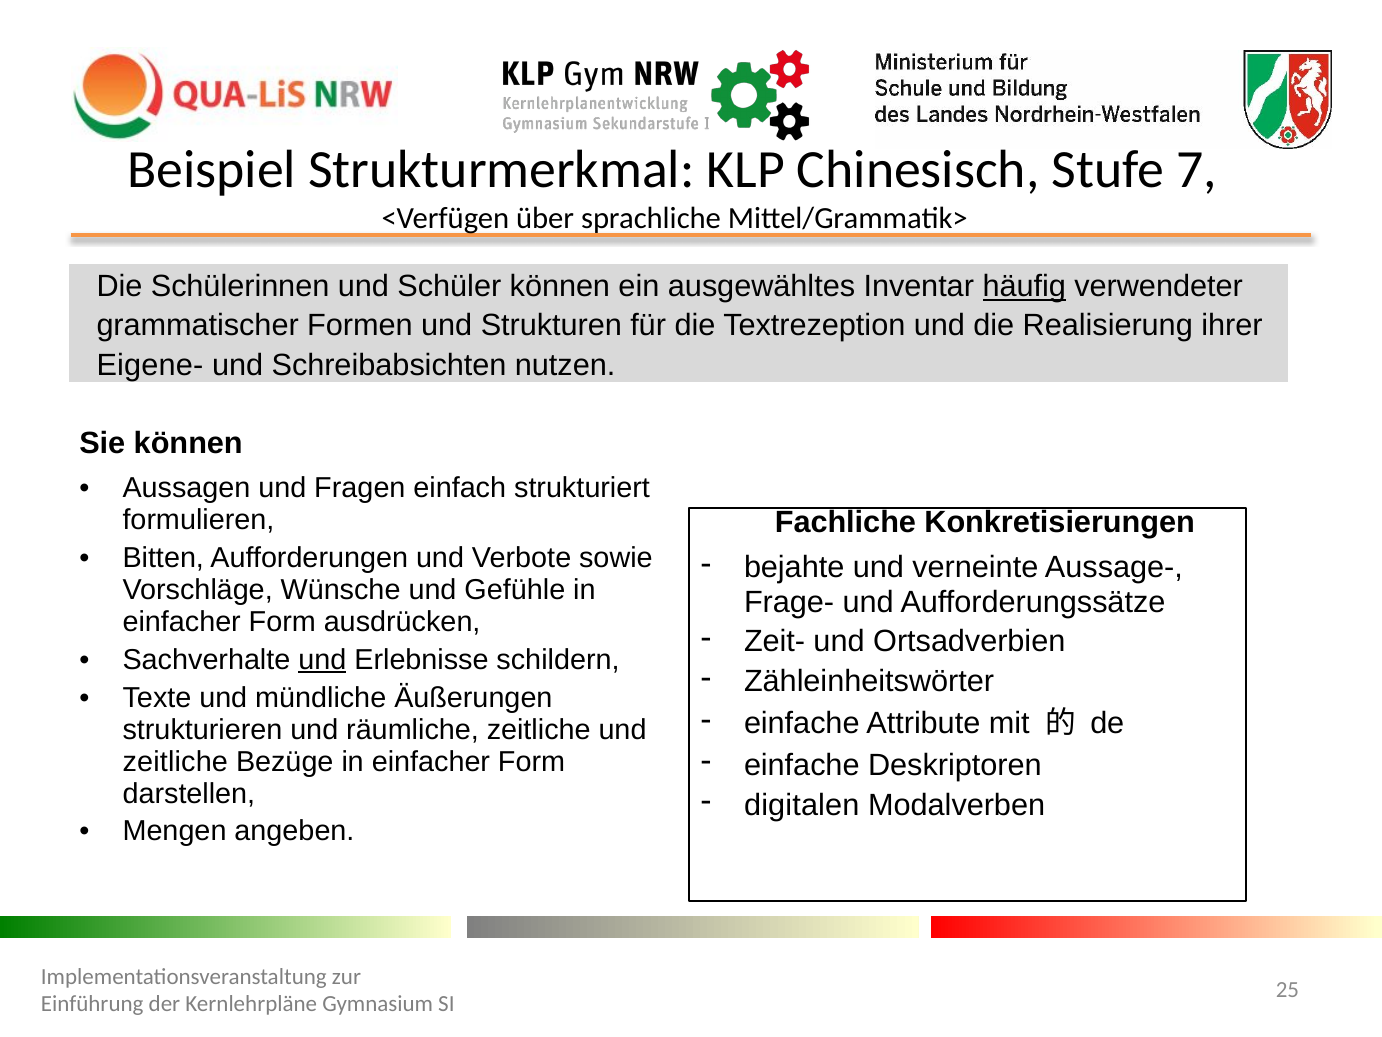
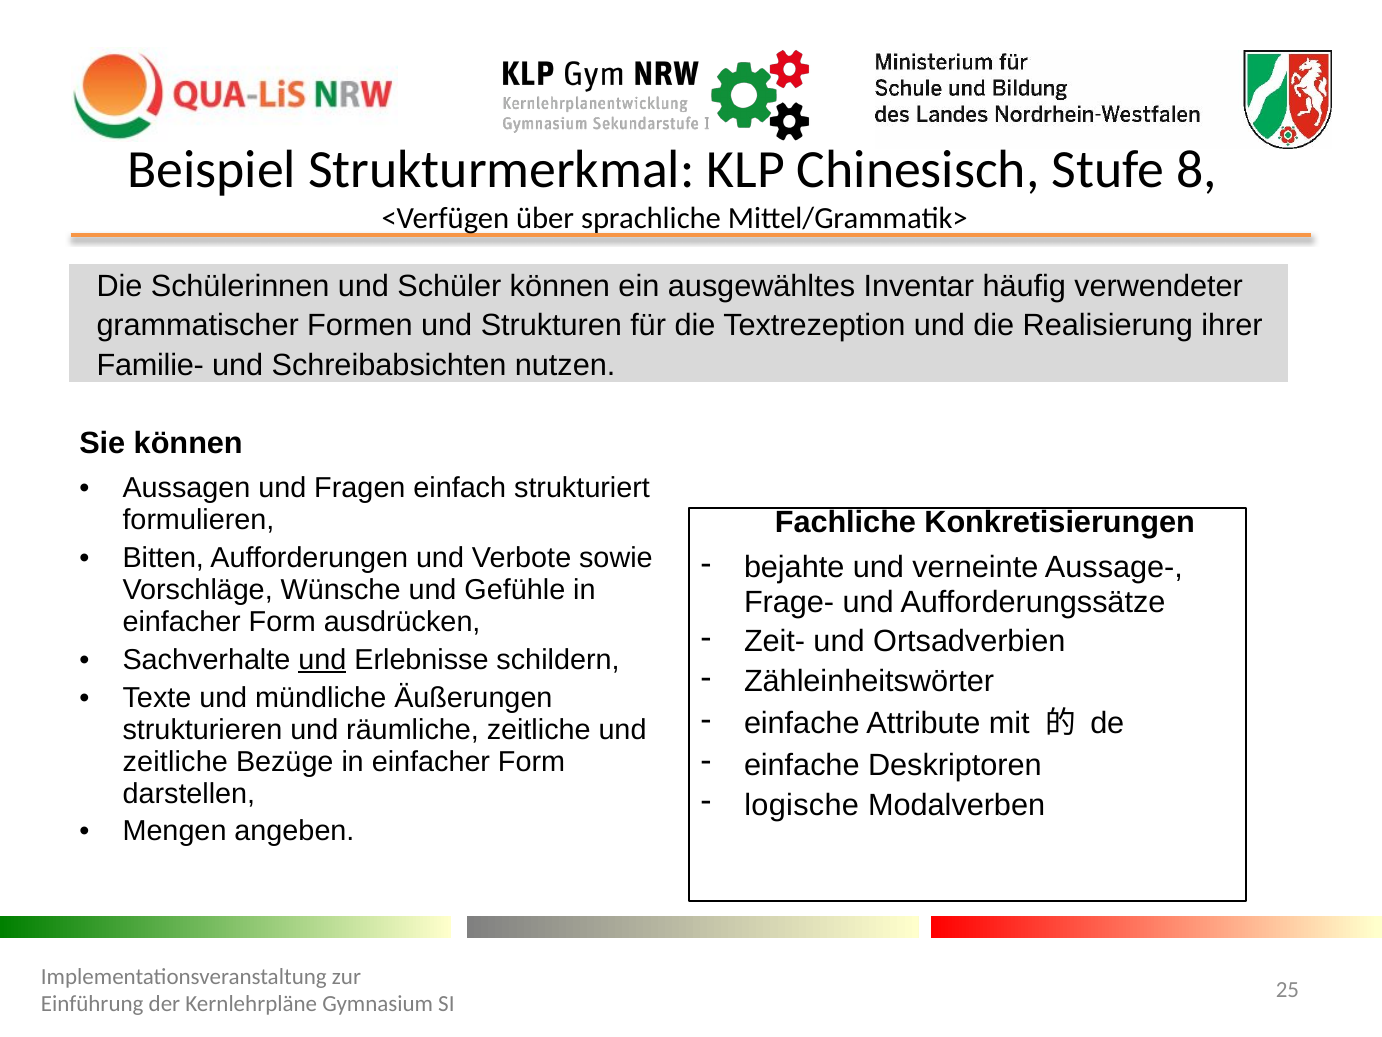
7: 7 -> 8
häufig underline: present -> none
Eigene-: Eigene- -> Familie-
digitalen: digitalen -> logische
